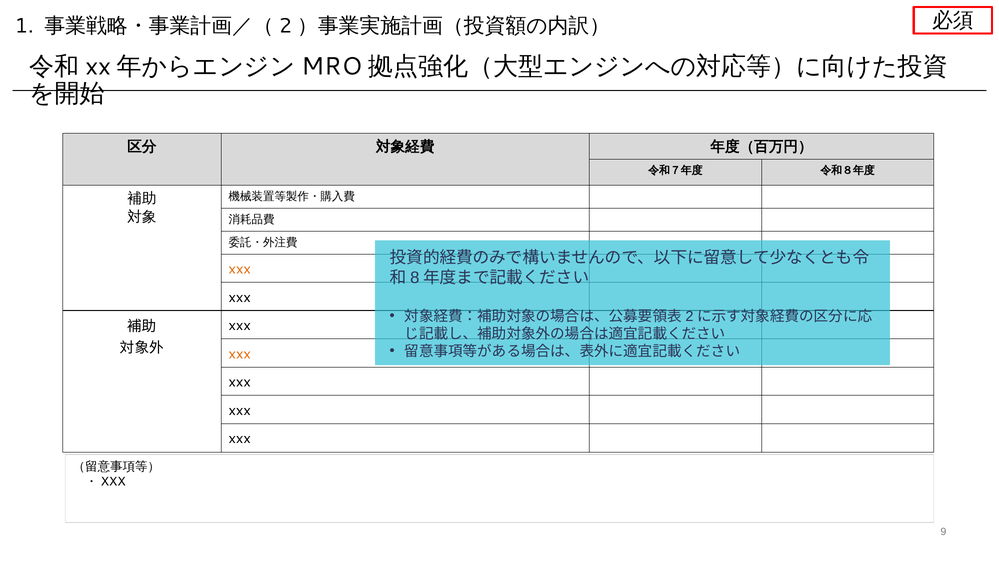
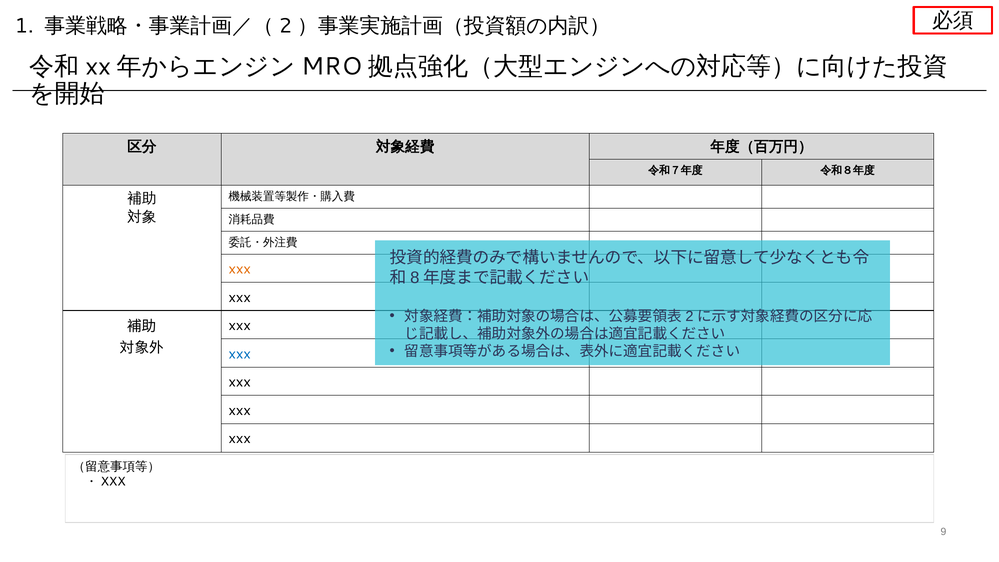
xxx at (240, 354) colour: orange -> blue
